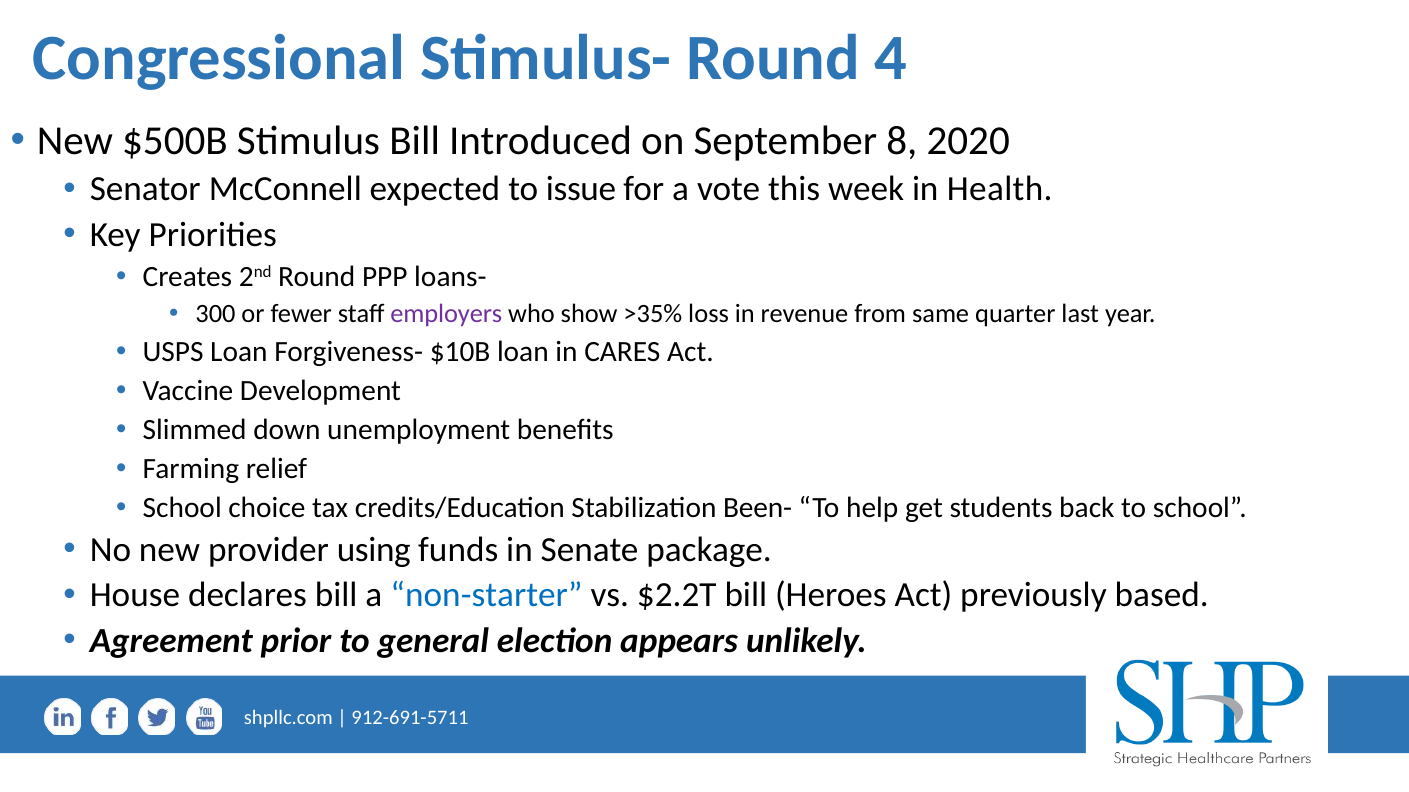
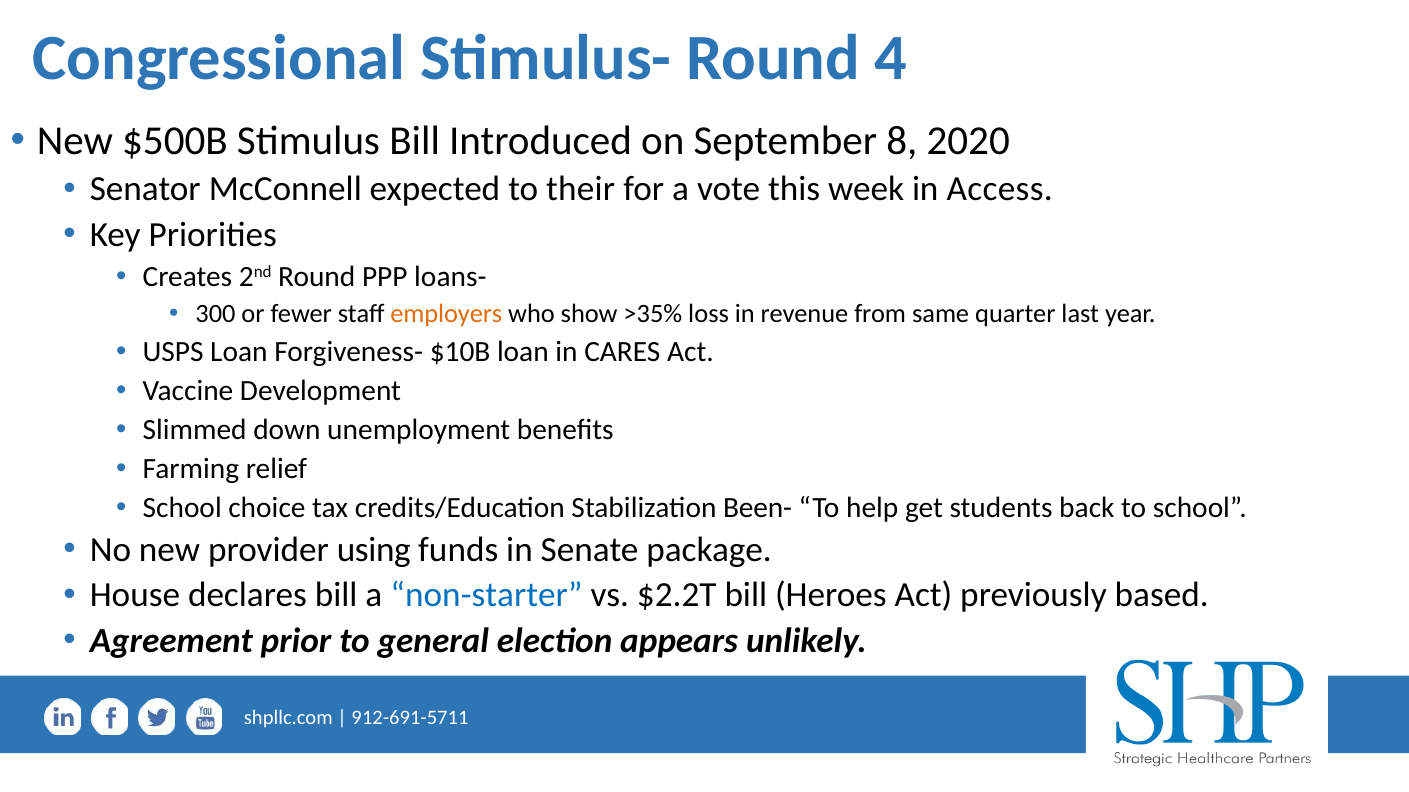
issue: issue -> their
Health: Health -> Access
employers colour: purple -> orange
